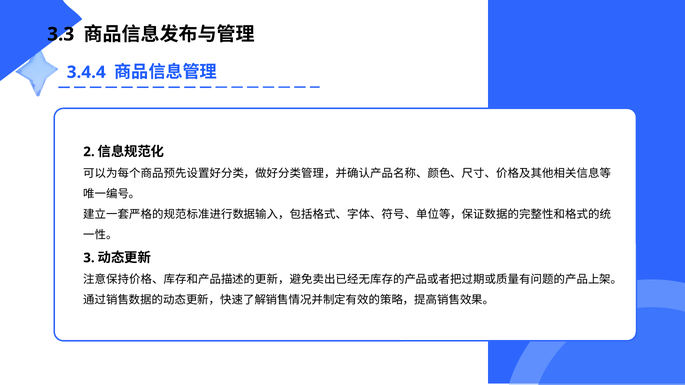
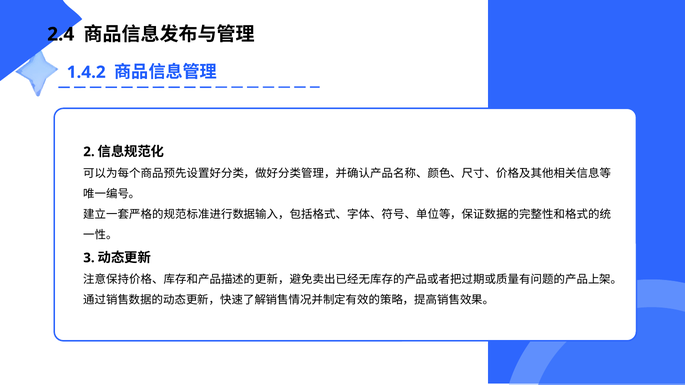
3.3: 3.3 -> 2.4
3.4.4: 3.4.4 -> 1.4.2
